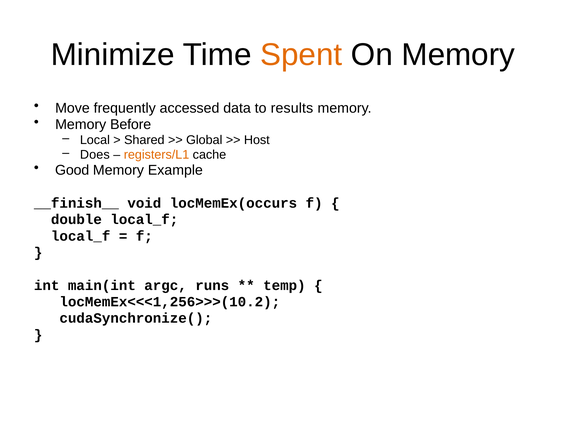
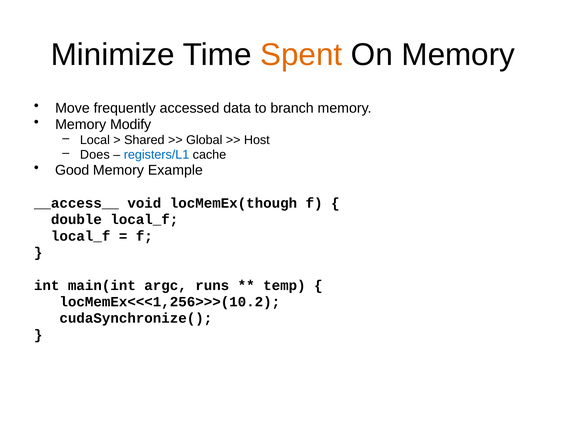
results: results -> branch
Before: Before -> Modify
registers/L1 colour: orange -> blue
__finish__: __finish__ -> __access__
locMemEx(occurs: locMemEx(occurs -> locMemEx(though
